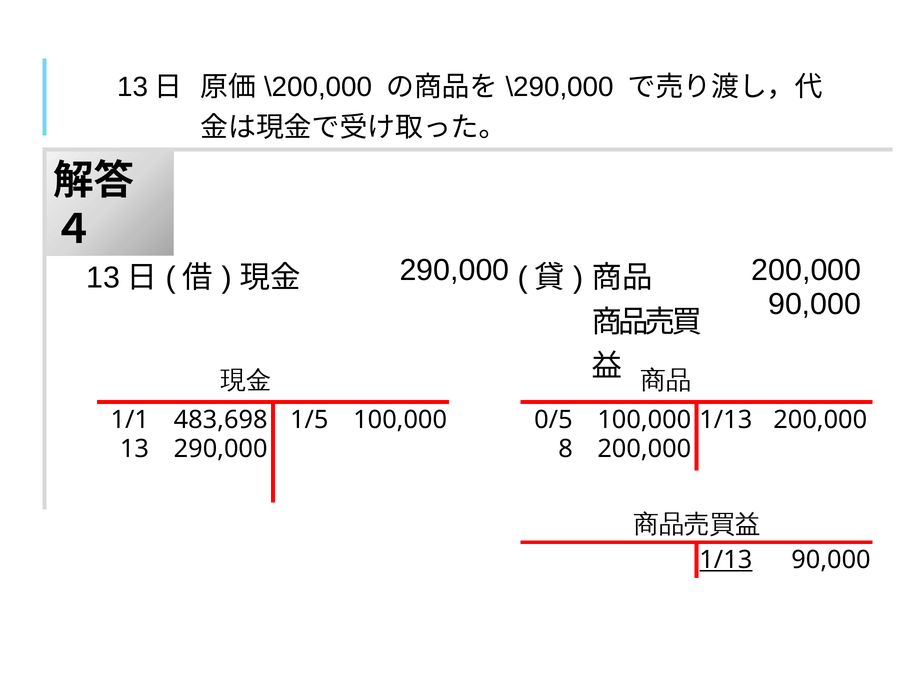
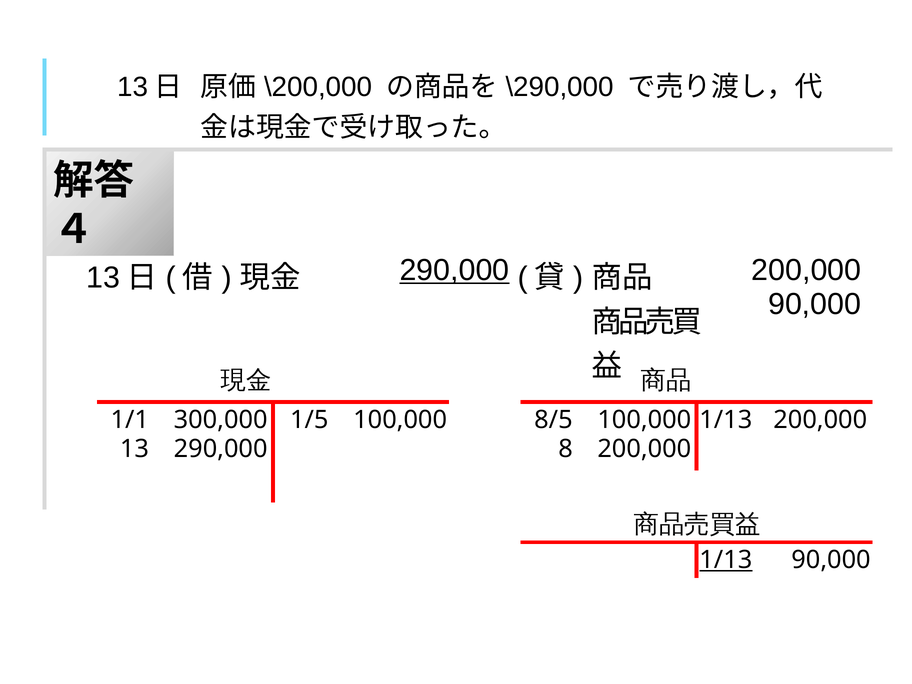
290,000 at (454, 270) underline: none -> present
483,698: 483,698 -> 300,000
0/5: 0/5 -> 8/5
